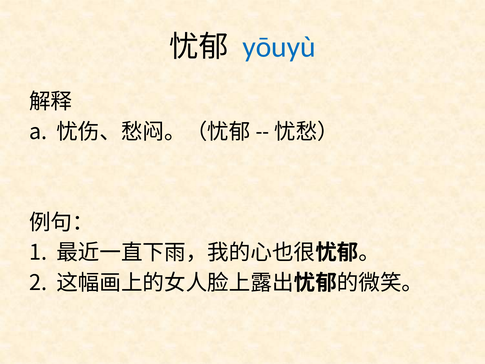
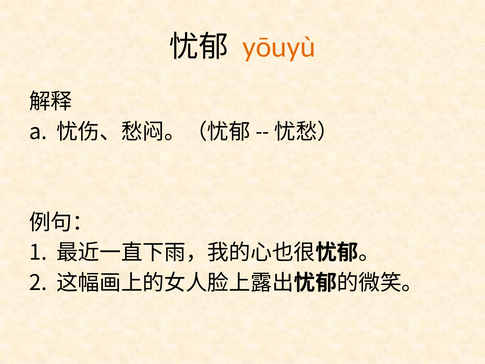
yōuyù colour: blue -> orange
